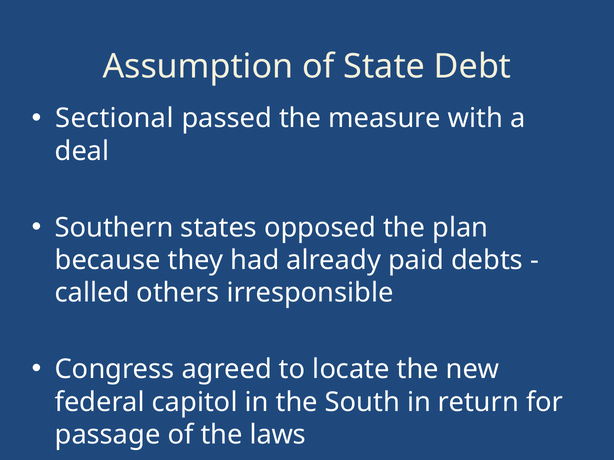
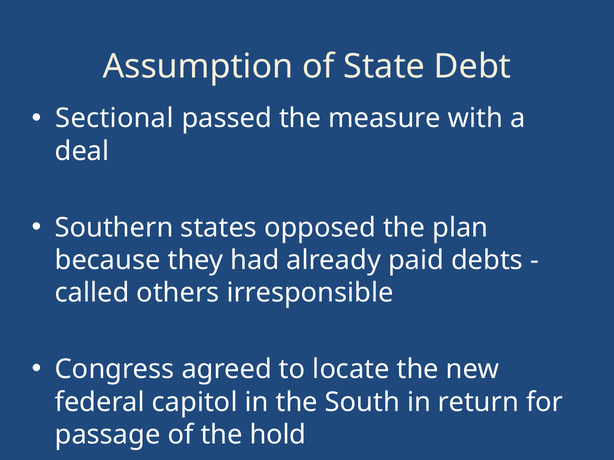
laws: laws -> hold
